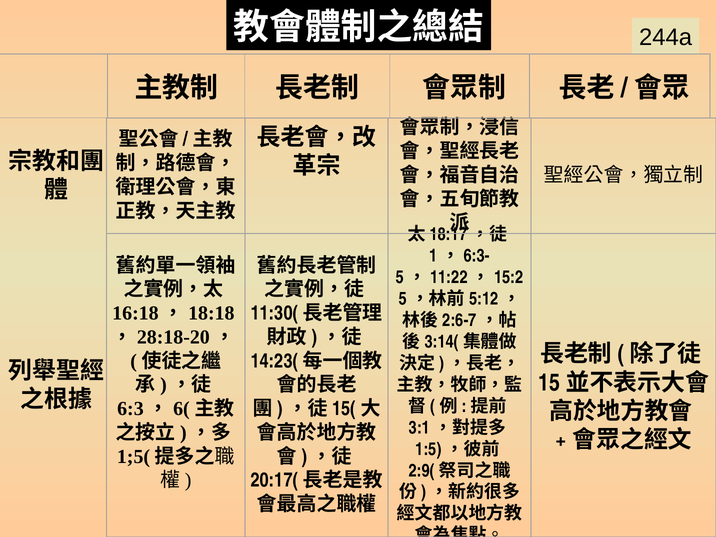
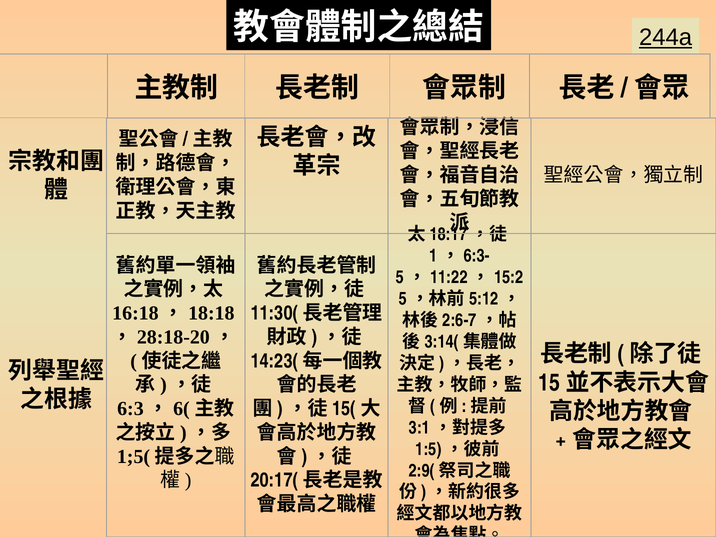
244a underline: none -> present
